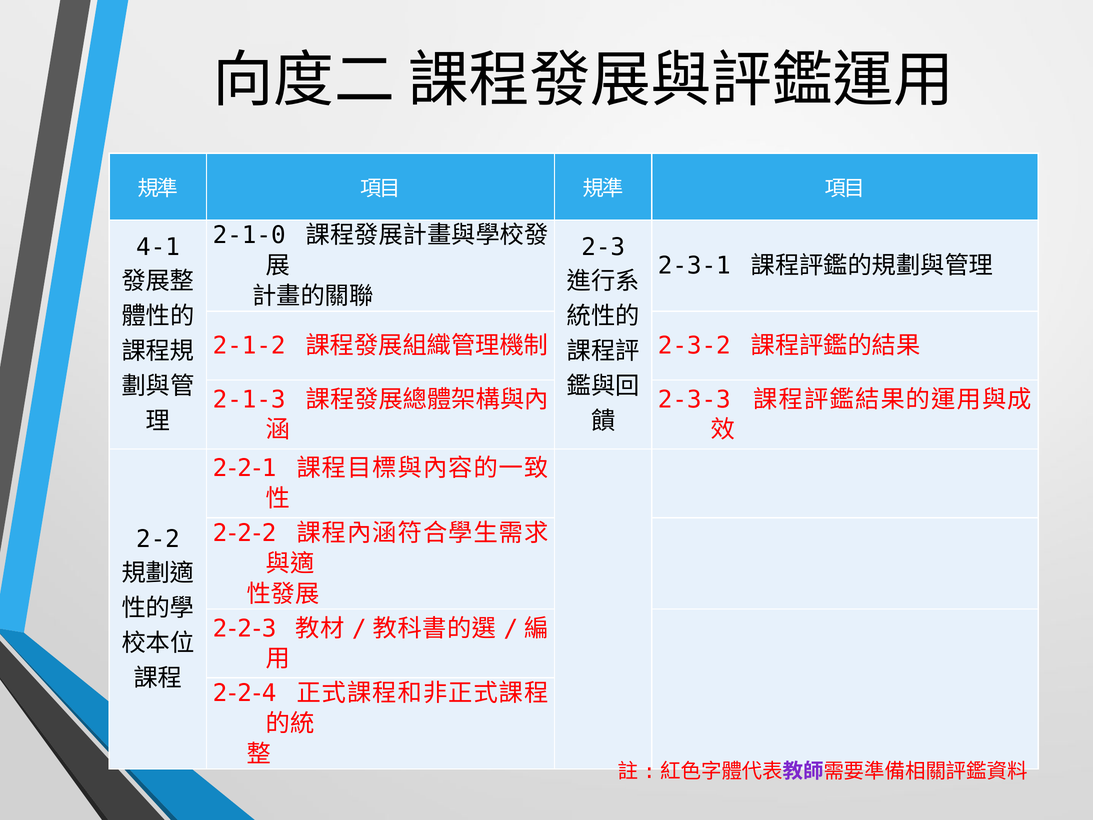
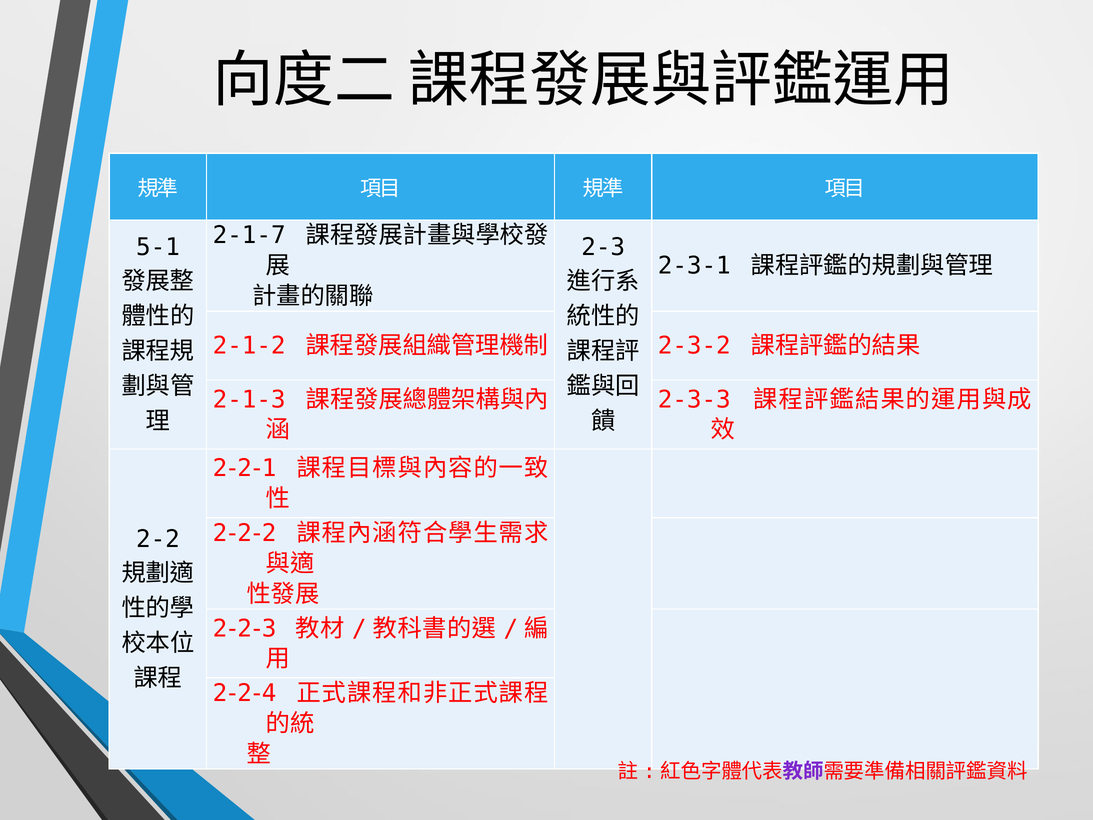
2-1-0: 2-1-0 -> 2-1-7
4-1: 4-1 -> 5-1
